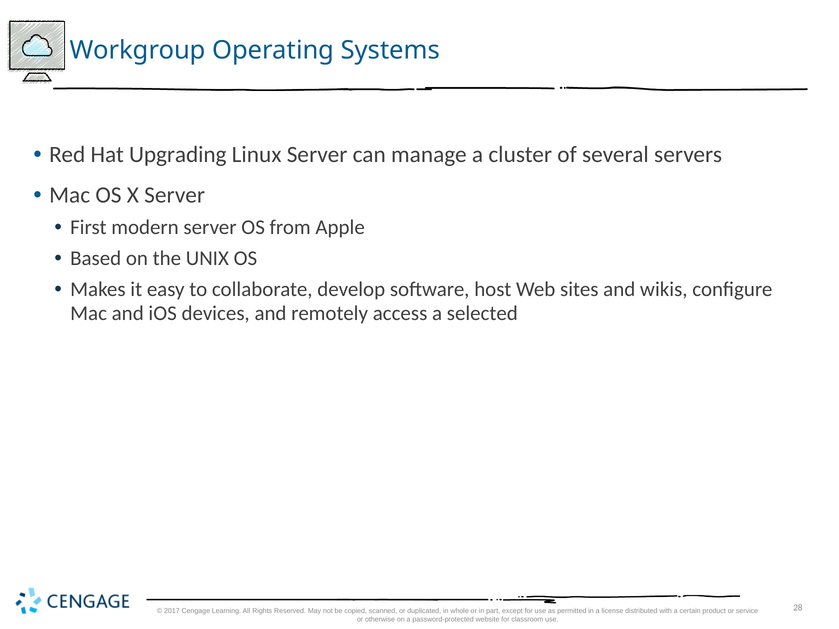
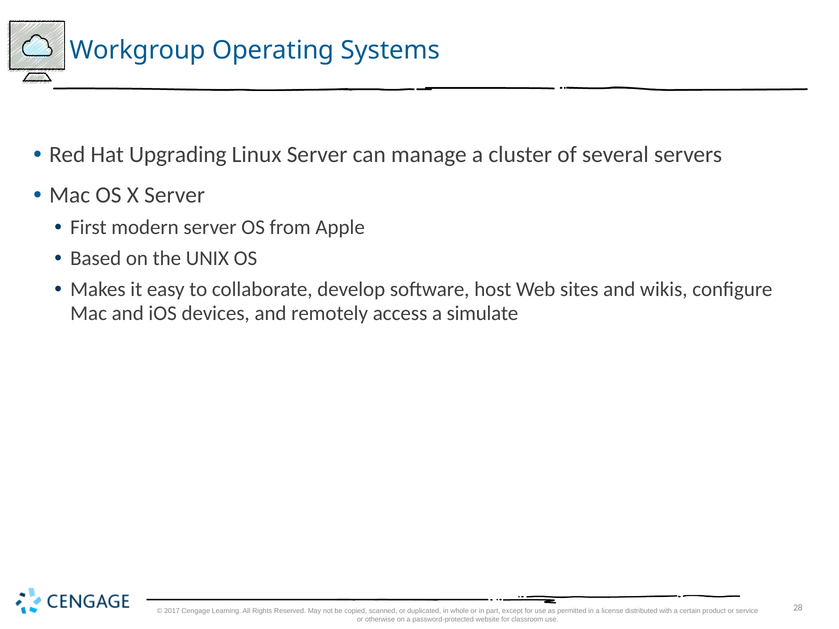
selected: selected -> simulate
